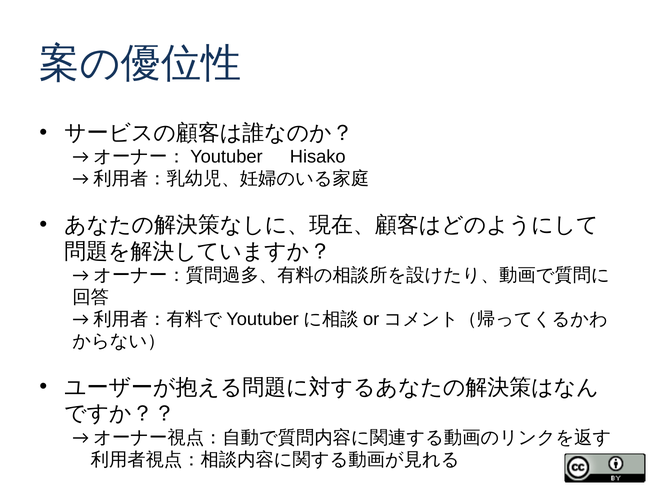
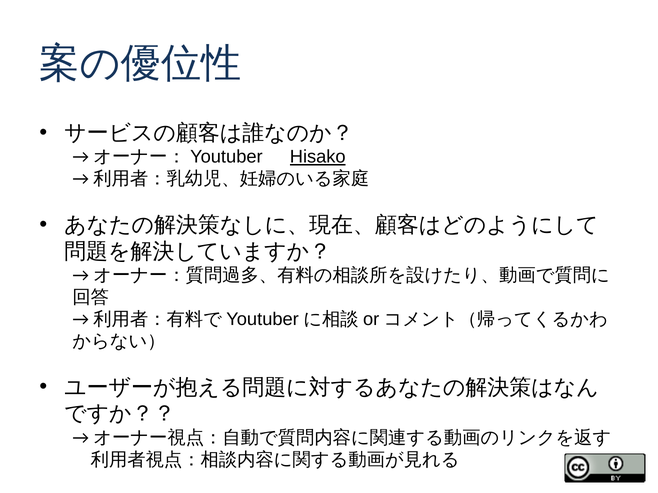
Hisako underline: none -> present
